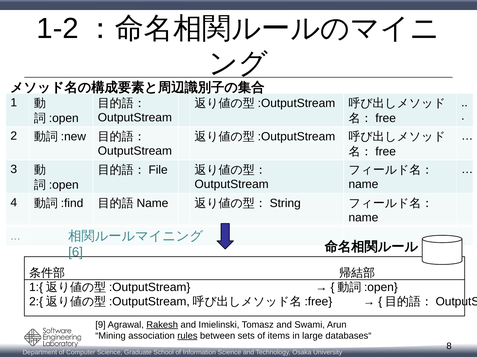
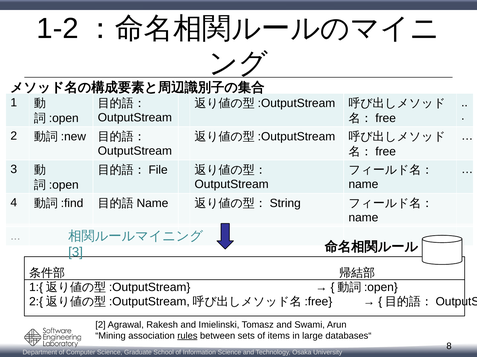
6 at (76, 253): 6 -> 3
9 at (101, 325): 9 -> 2
Rakesh underline: present -> none
